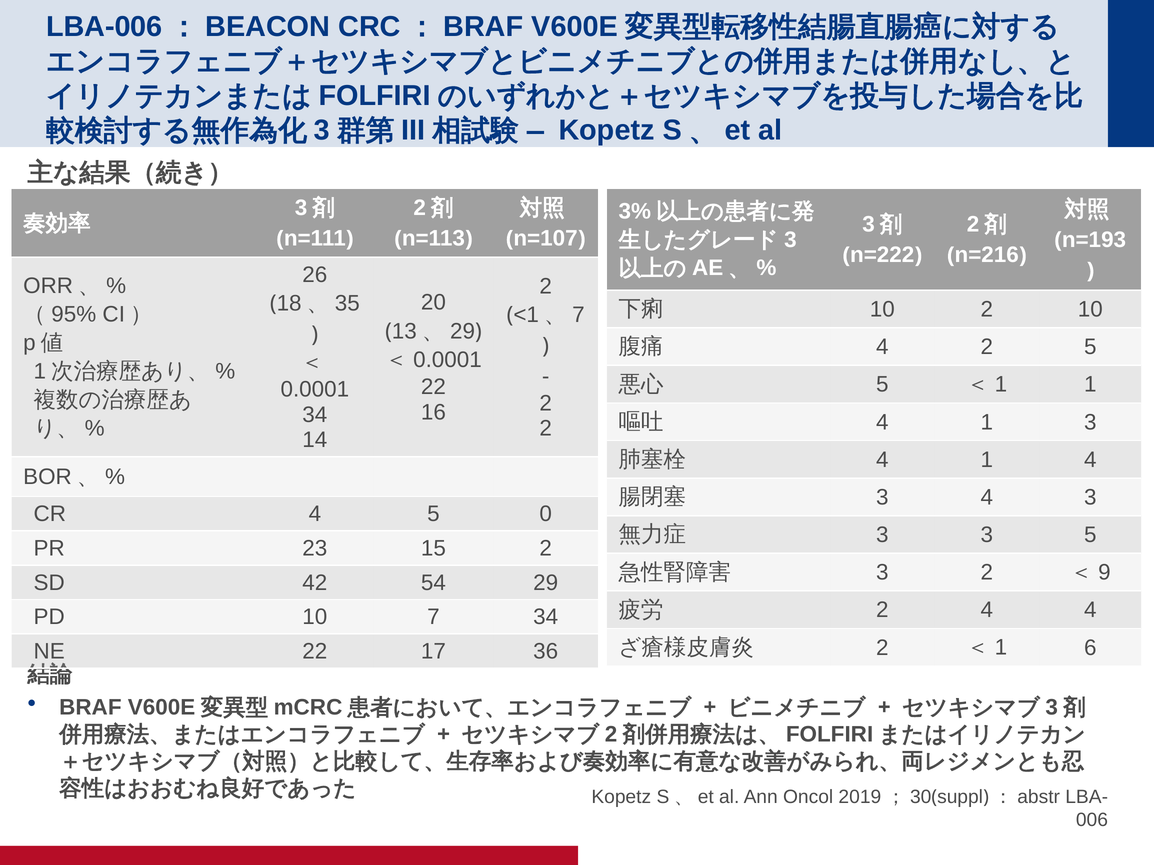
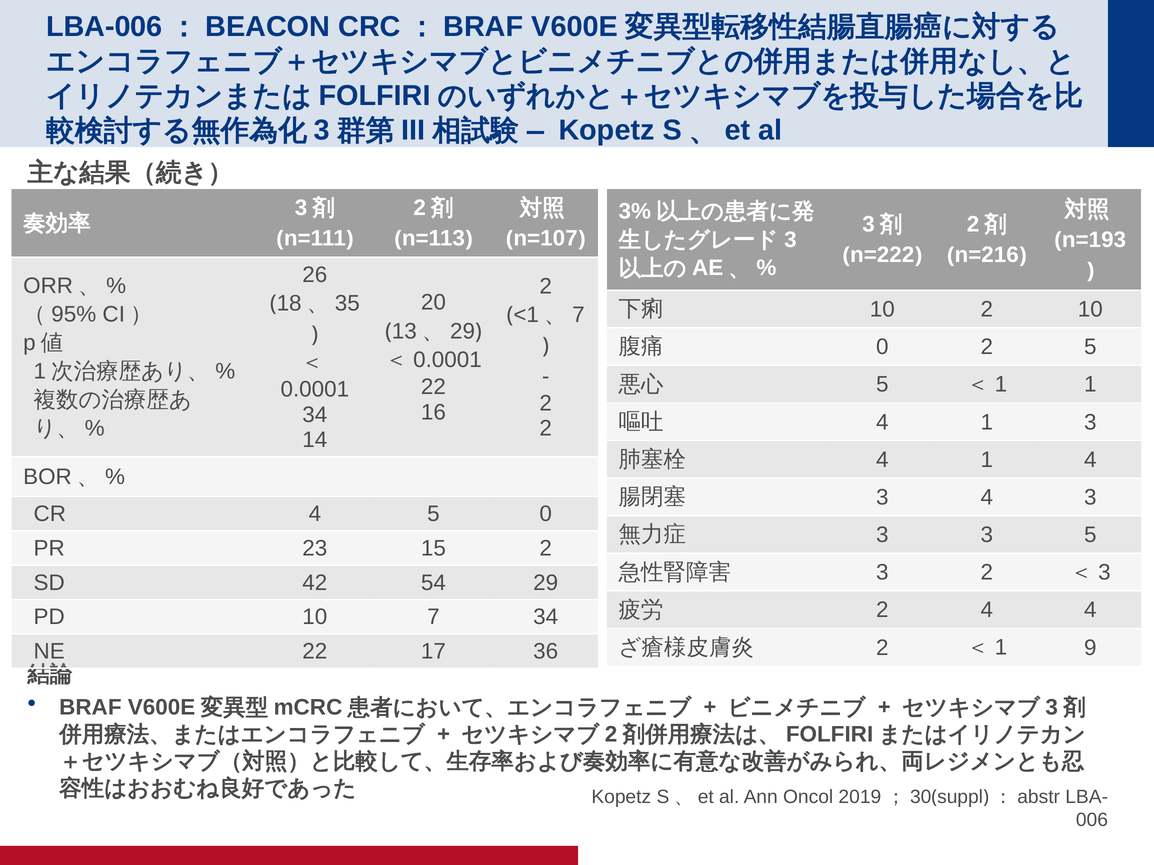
4 at (882, 347): 4 -> 0
9 at (1104, 573): 9 -> 3
6: 6 -> 9
